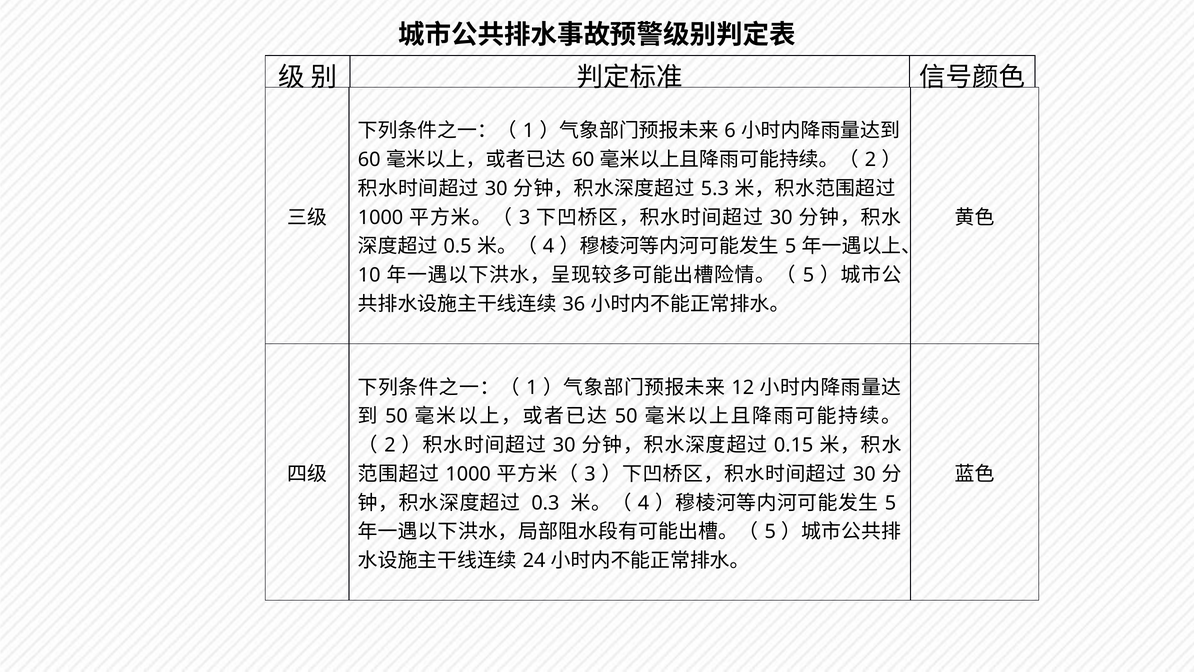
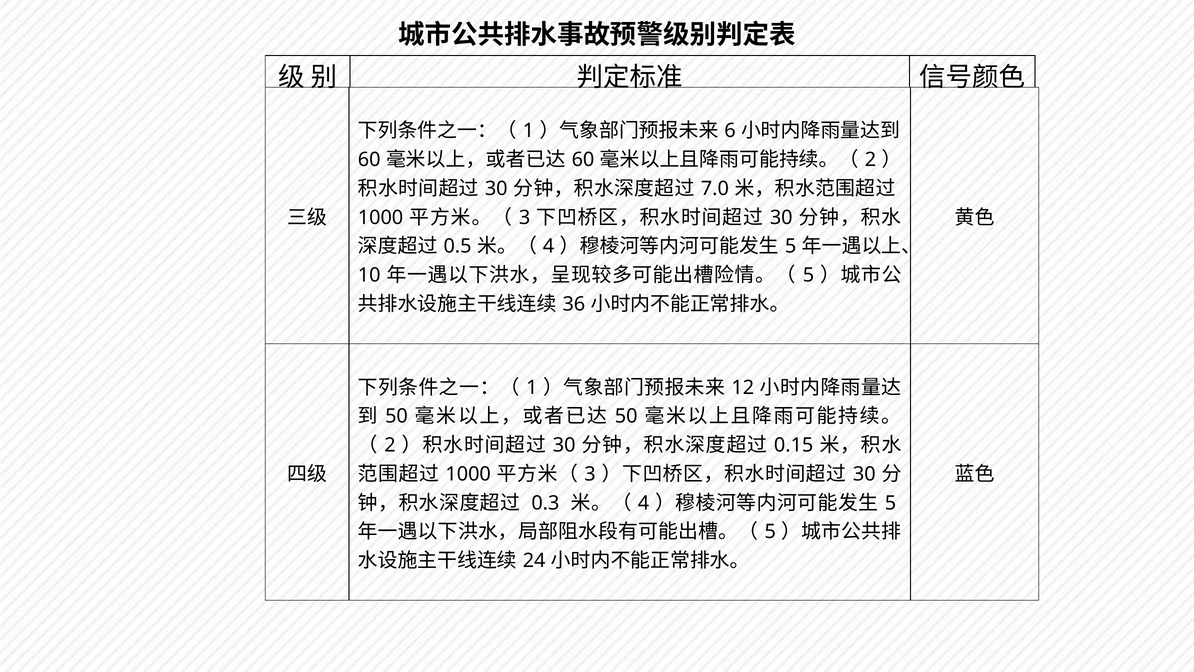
5.3: 5.3 -> 7.0
